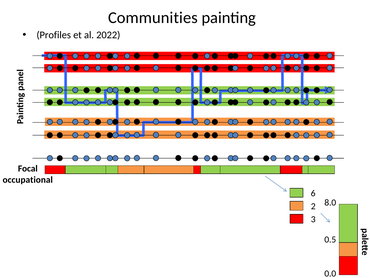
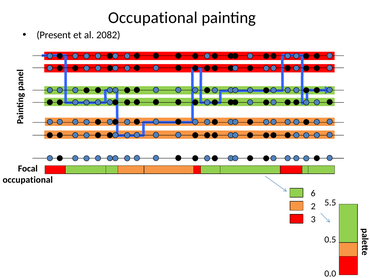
Communities at (153, 18): Communities -> Occupational
Profiles: Profiles -> Present
2022: 2022 -> 2082
8.0: 8.0 -> 5.5
